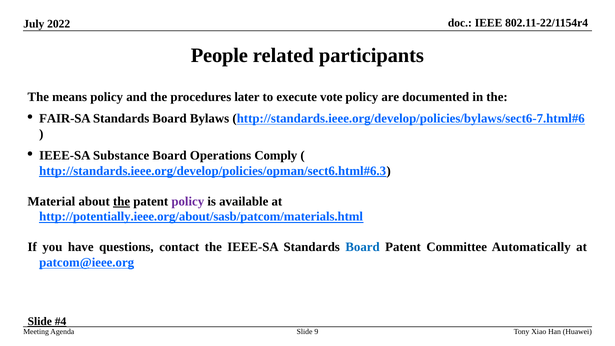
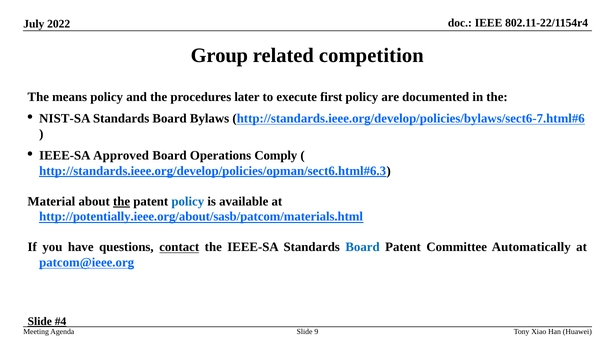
People: People -> Group
participants: participants -> competition
vote: vote -> first
FAIR-SA: FAIR-SA -> NIST-SA
Substance: Substance -> Approved
policy at (188, 201) colour: purple -> blue
contact underline: none -> present
